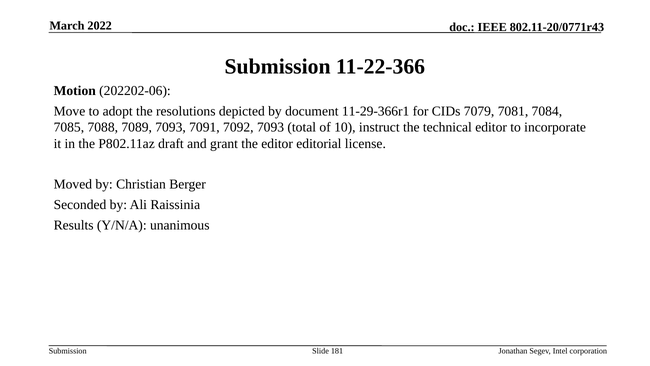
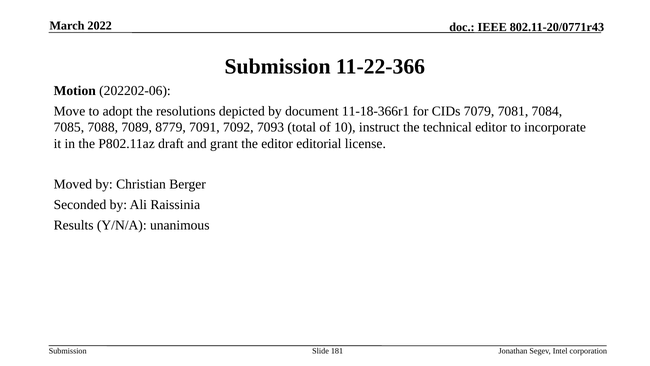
11-29-366r1: 11-29-366r1 -> 11-18-366r1
7089 7093: 7093 -> 8779
